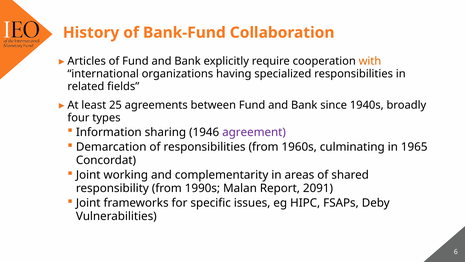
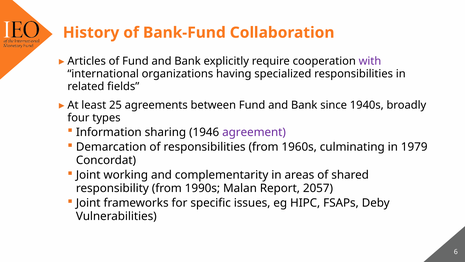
with colour: orange -> purple
1965: 1965 -> 1979
2091: 2091 -> 2057
